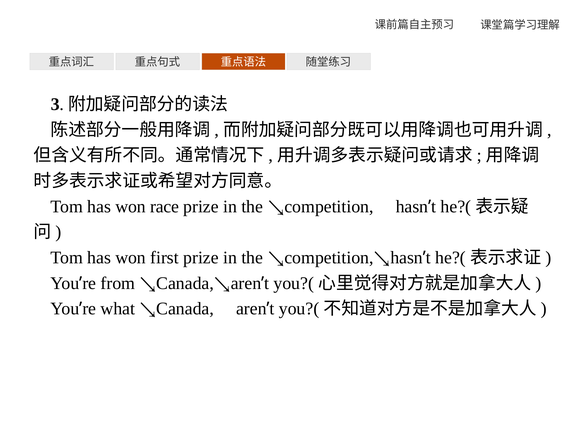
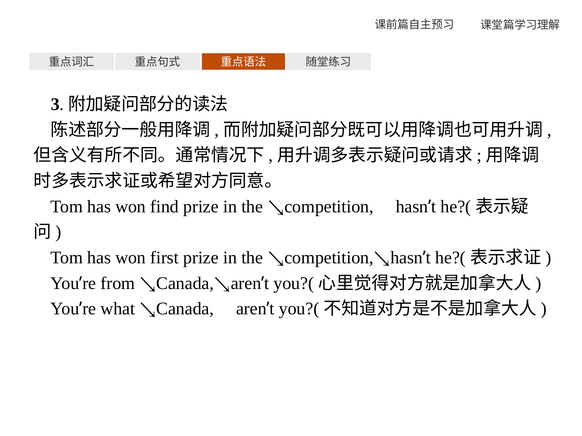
race: race -> find
